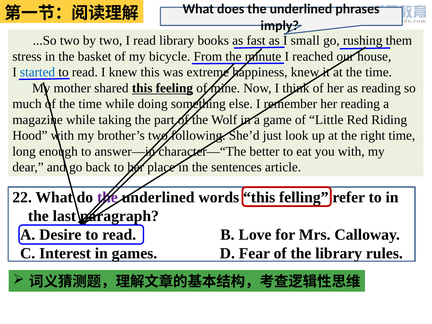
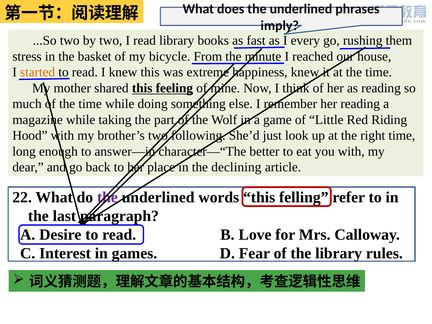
small: small -> every
started colour: blue -> orange
sentences: sentences -> declining
